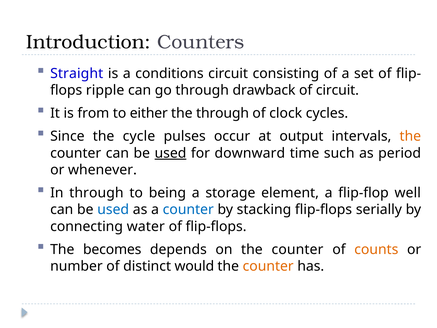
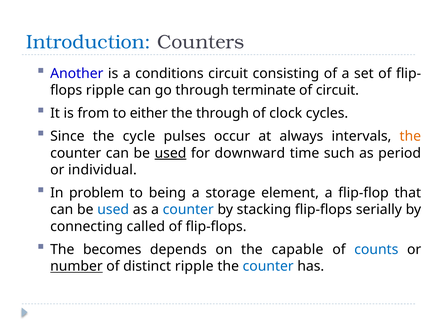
Introduction colour: black -> blue
Straight: Straight -> Another
drawback: drawback -> terminate
output: output -> always
whenever: whenever -> individual
In through: through -> problem
well: well -> that
water: water -> called
on the counter: counter -> capable
counts colour: orange -> blue
number underline: none -> present
distinct would: would -> ripple
counter at (268, 266) colour: orange -> blue
